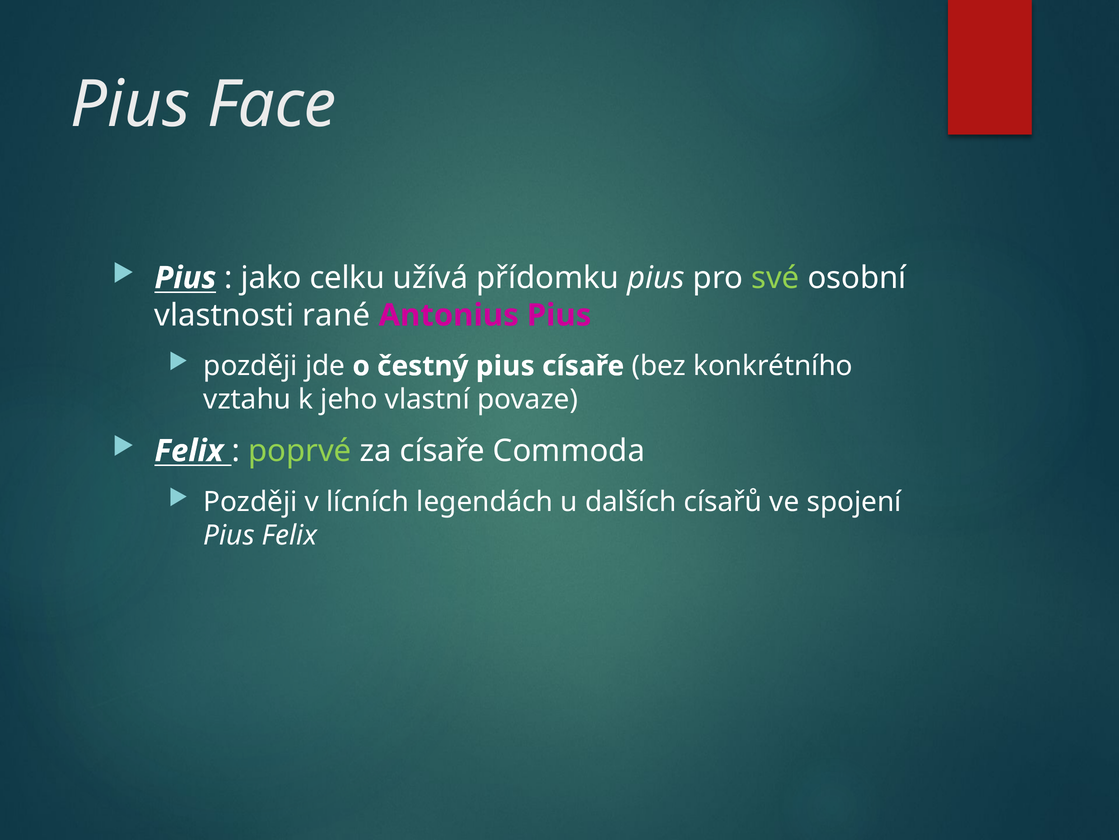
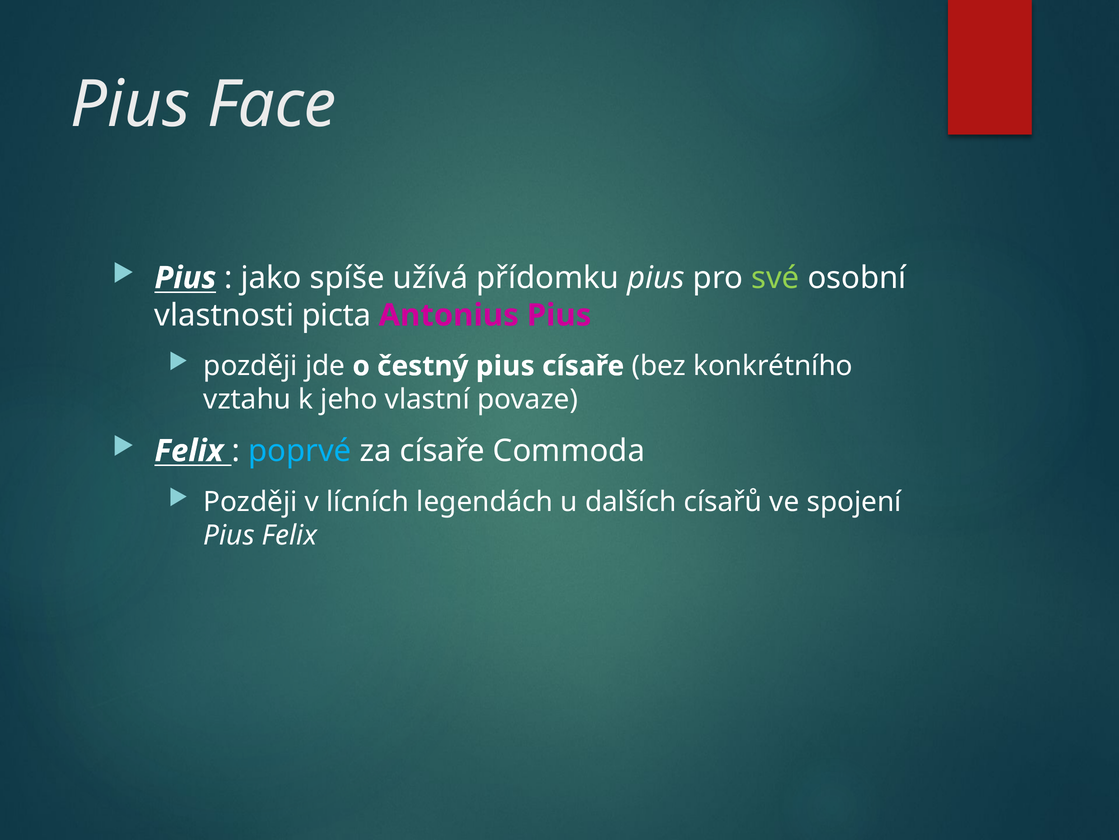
celku: celku -> spíše
rané: rané -> picta
poprvé colour: light green -> light blue
